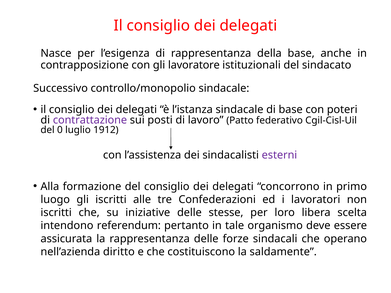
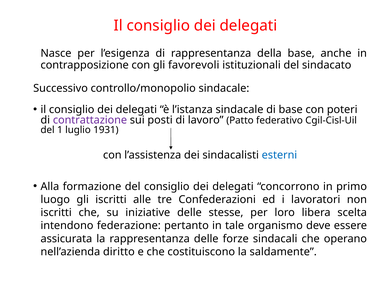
lavoratore: lavoratore -> favorevoli
0: 0 -> 1
1912: 1912 -> 1931
esterni colour: purple -> blue
referendum: referendum -> federazione
